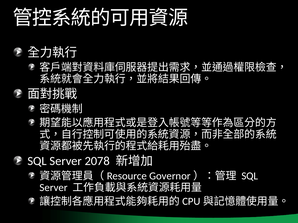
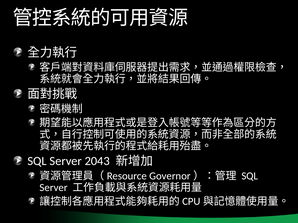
2078: 2078 -> 2043
